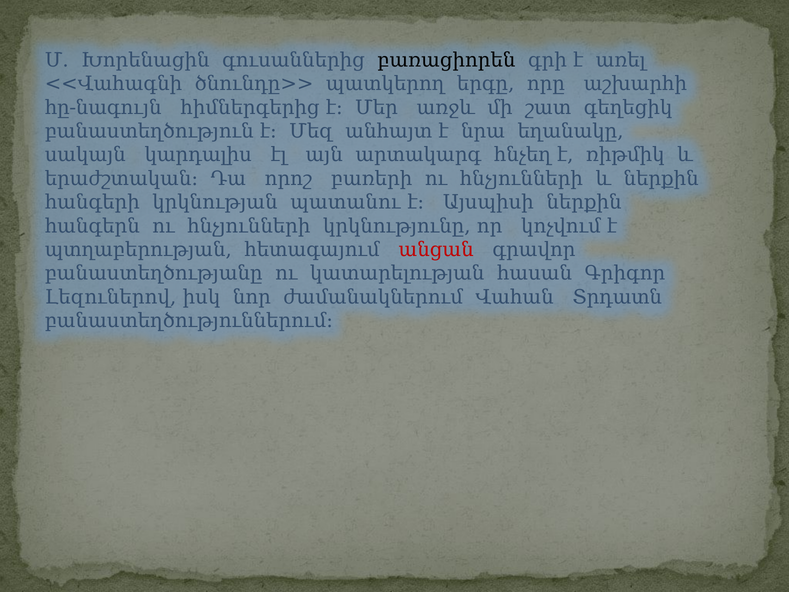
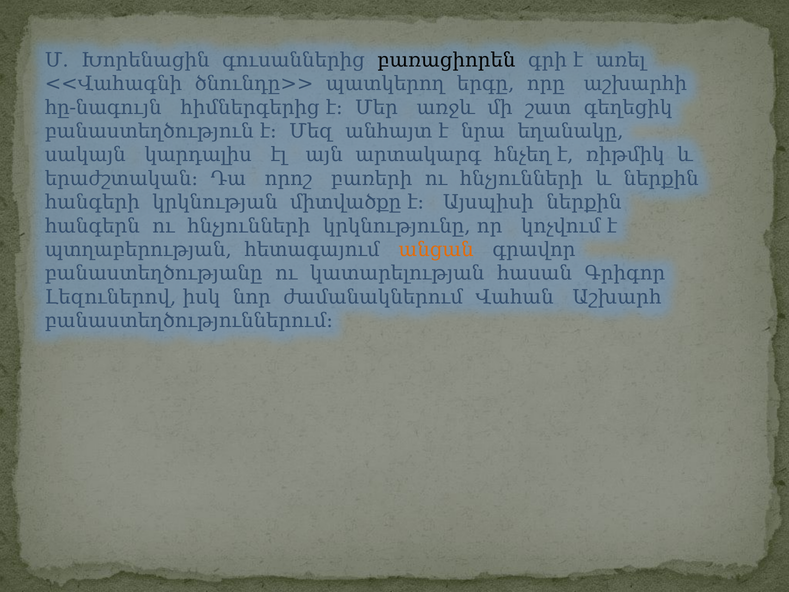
պատանու: պատանու -> միտվածքը
անցան colour: red -> orange
Տրդատն: Տրդատն -> Աշխարհ
